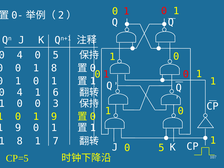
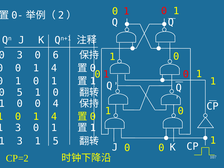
4 at (20, 55): 4 -> 3
5 at (56, 55): 5 -> 6
8 at (54, 68): 8 -> 4
4 at (20, 92): 4 -> 5
6 at (56, 92): 6 -> 0
0 3: 3 -> 4
9 at (54, 117): 9 -> 4
9 at (18, 128): 9 -> 3
8 at (20, 141): 8 -> 3
1 7: 7 -> 5
5 at (161, 148): 5 -> 0
CP=5: CP=5 -> CP=2
